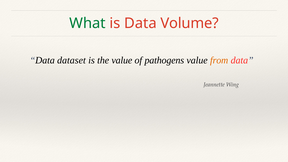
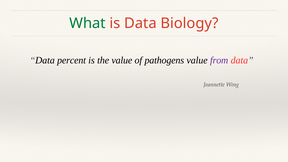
Volume: Volume -> Biology
dataset: dataset -> percent
from colour: orange -> purple
